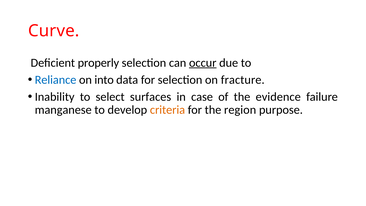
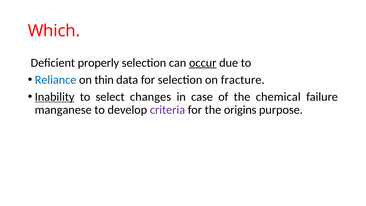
Curve: Curve -> Which
into: into -> thin
Inability underline: none -> present
surfaces: surfaces -> changes
evidence: evidence -> chemical
criteria colour: orange -> purple
region: region -> origins
